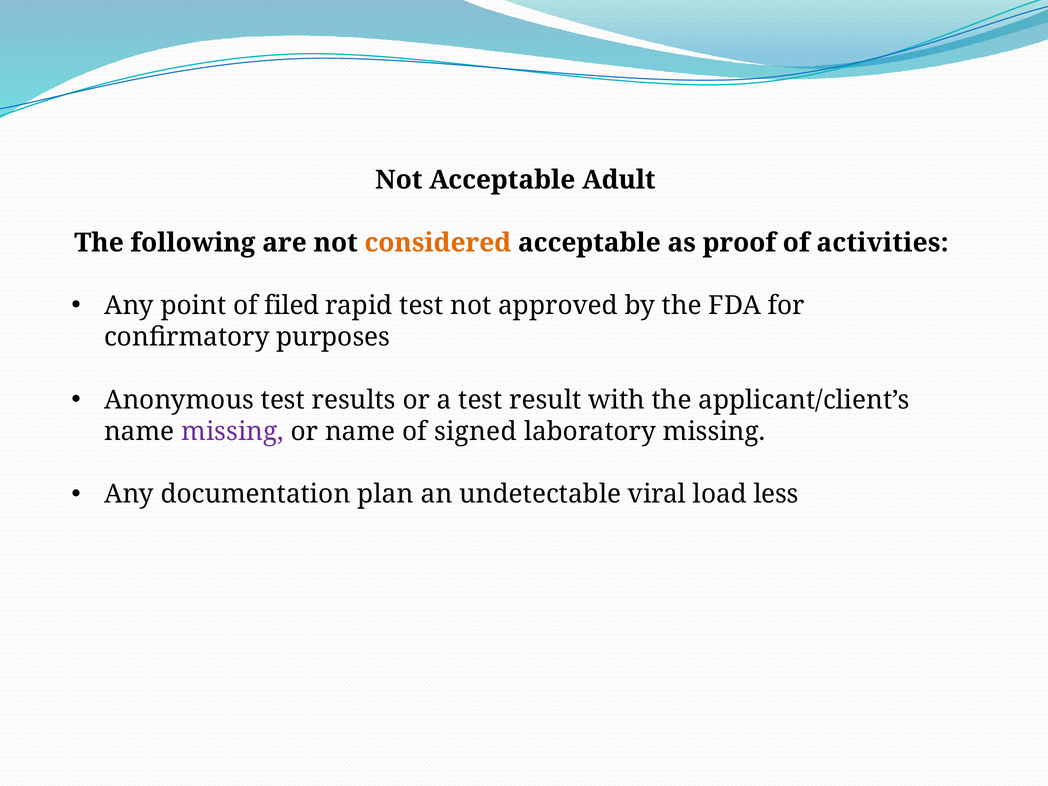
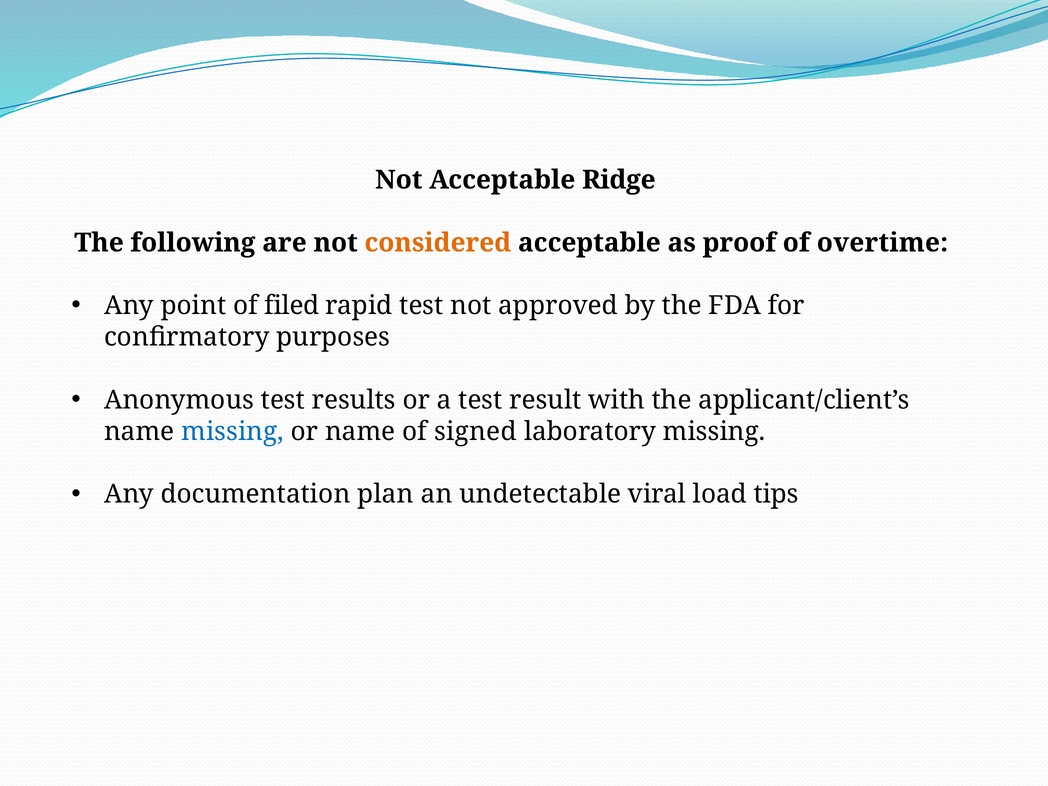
Adult: Adult -> Ridge
activities: activities -> overtime
missing at (233, 431) colour: purple -> blue
less: less -> tips
